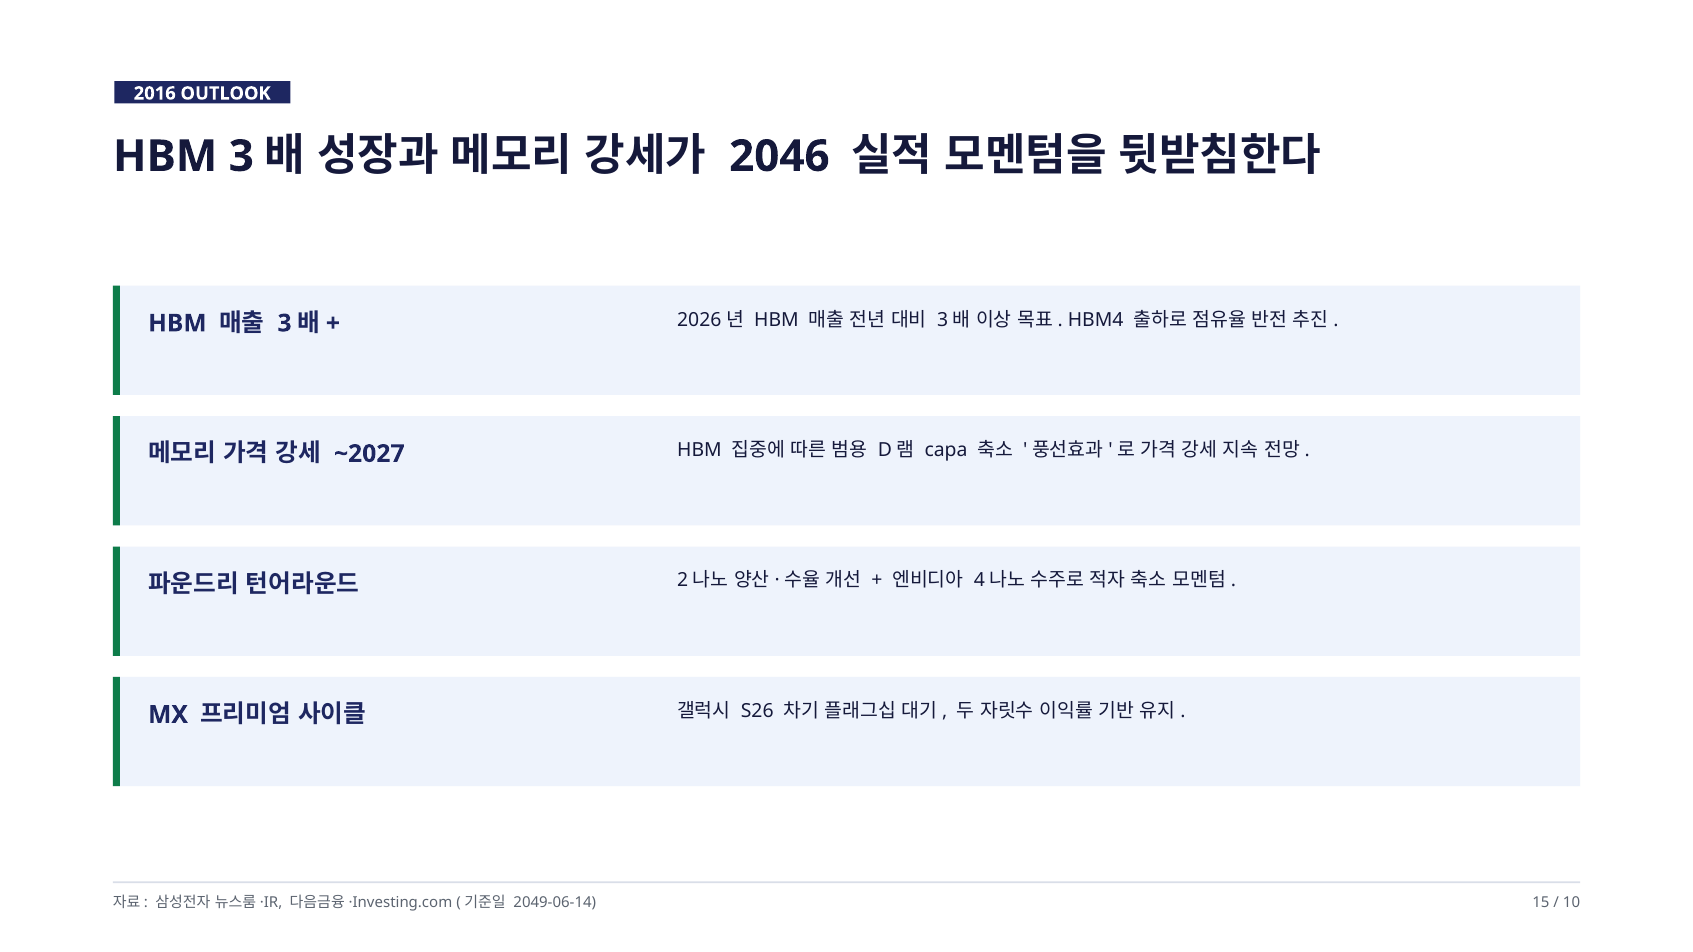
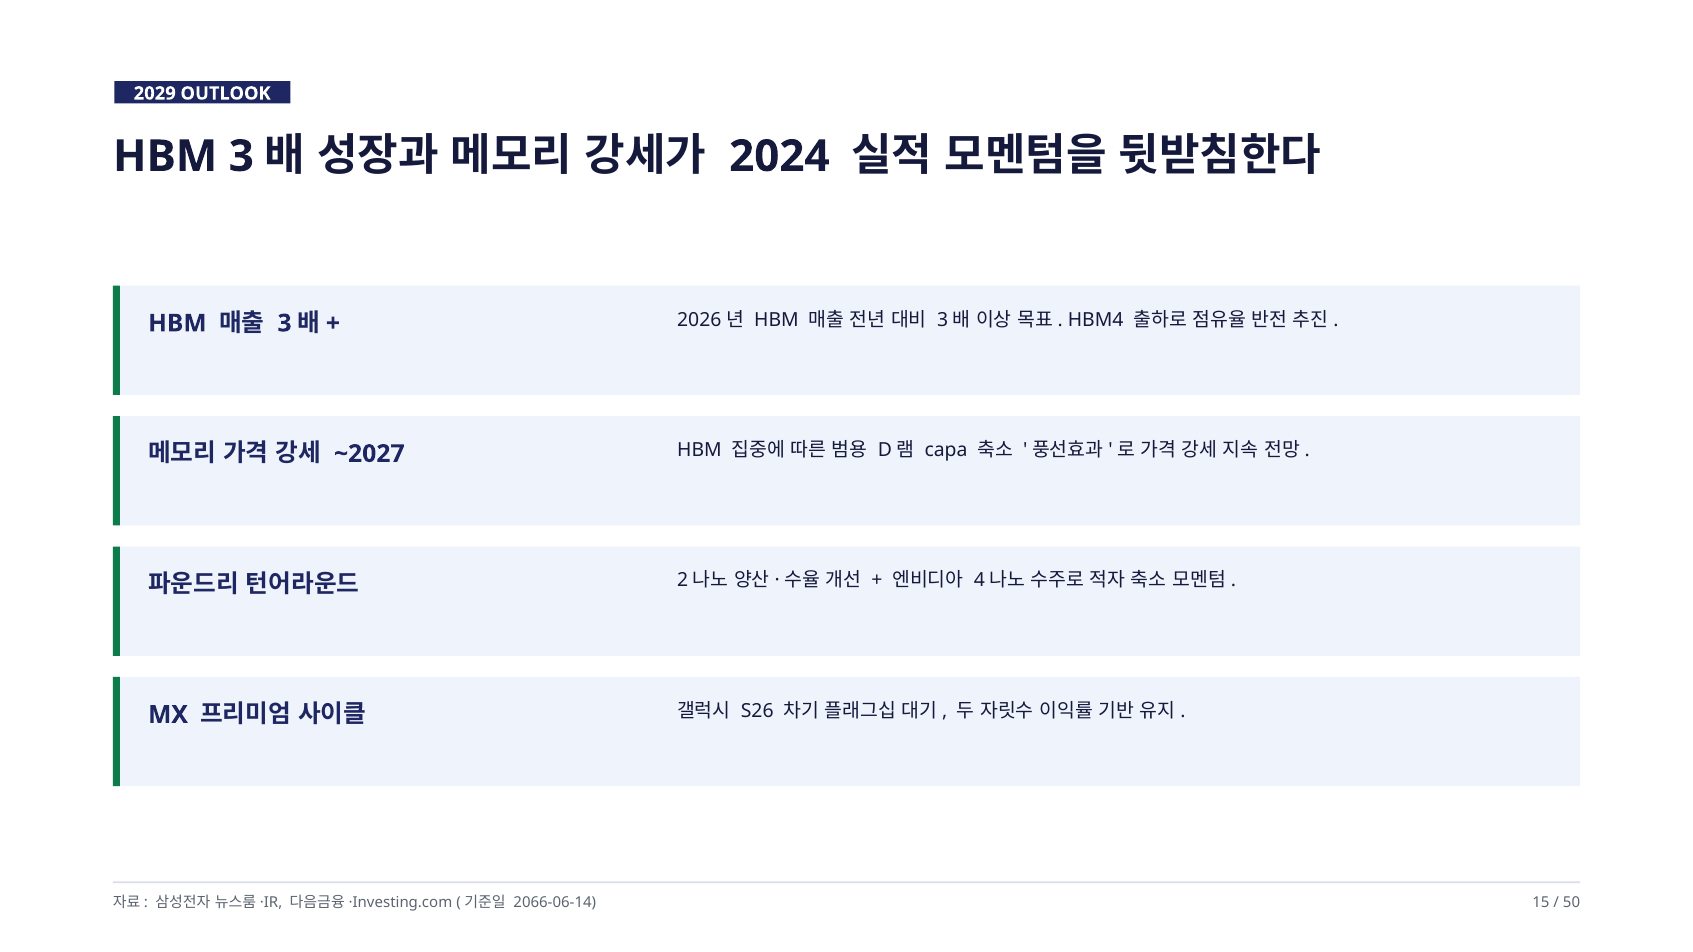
2016: 2016 -> 2029
2046: 2046 -> 2024
2049-06-14: 2049-06-14 -> 2066-06-14
10: 10 -> 50
